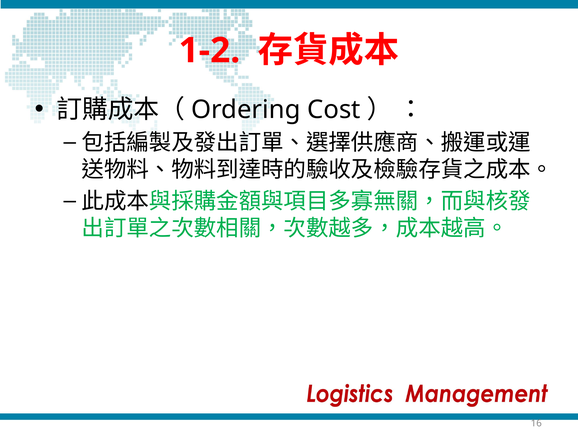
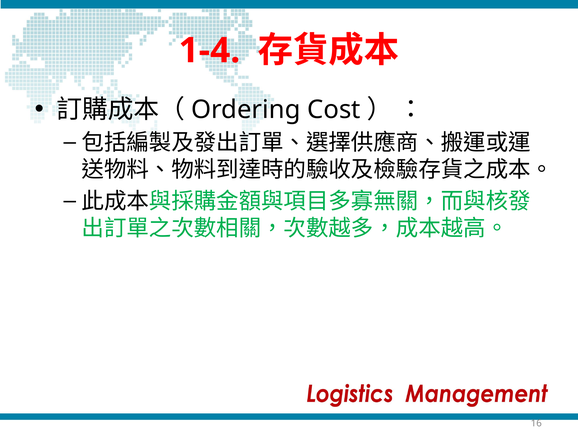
1-2: 1-2 -> 1-4
